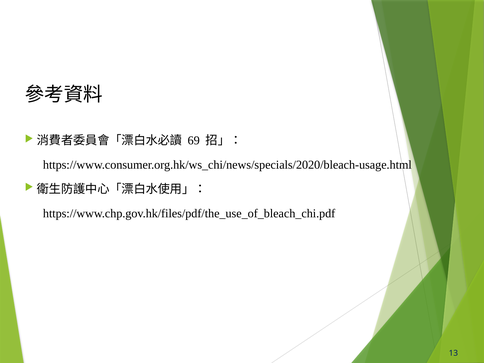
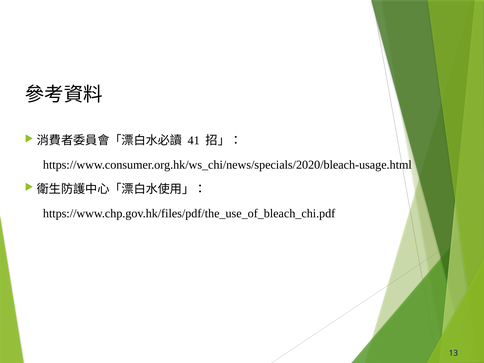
69: 69 -> 41
